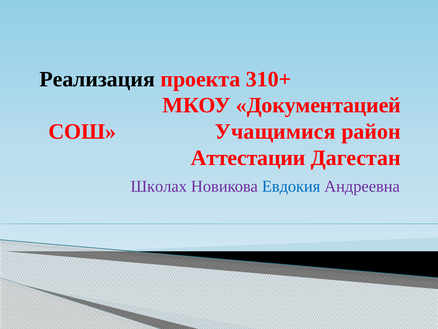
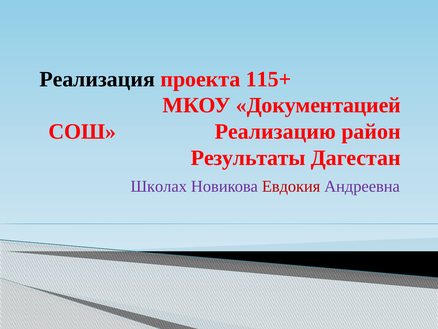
310+: 310+ -> 115+
Учащимися: Учащимися -> Реализацию
Аттестации: Аттестации -> Результаты
Евдокия colour: blue -> red
